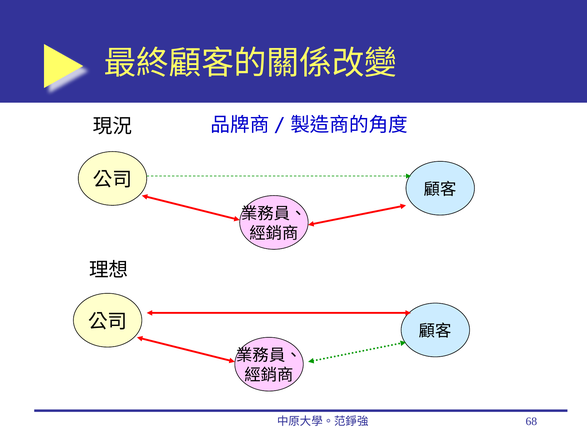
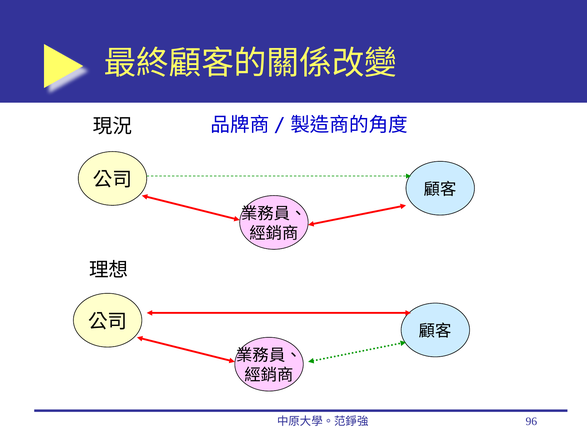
68: 68 -> 96
